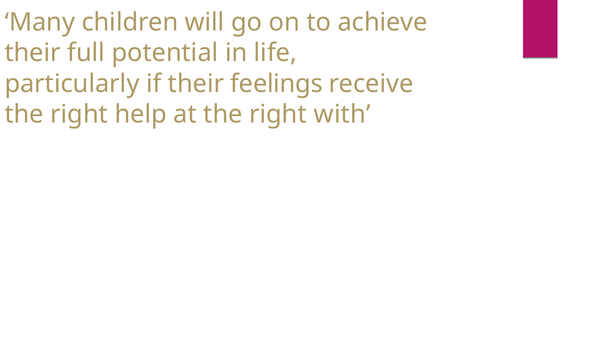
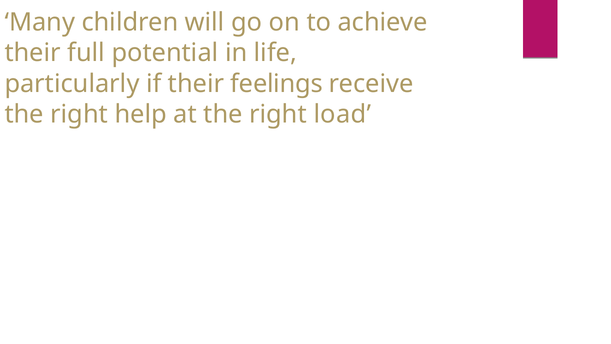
with: with -> load
